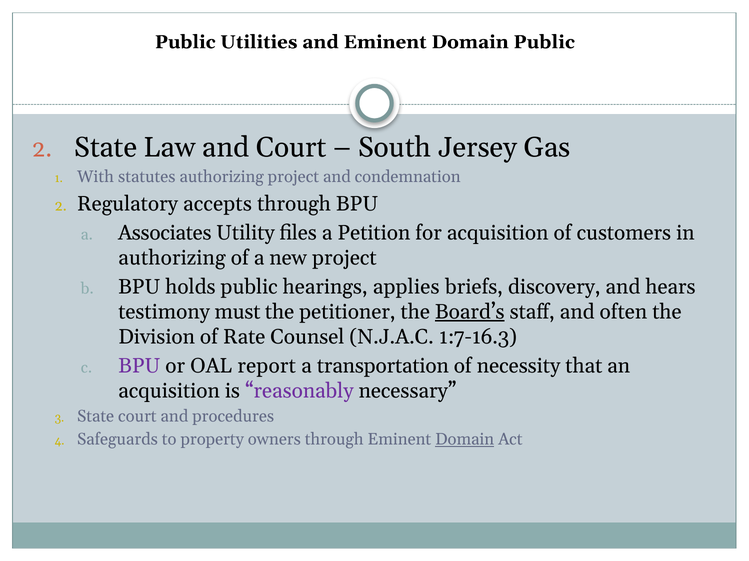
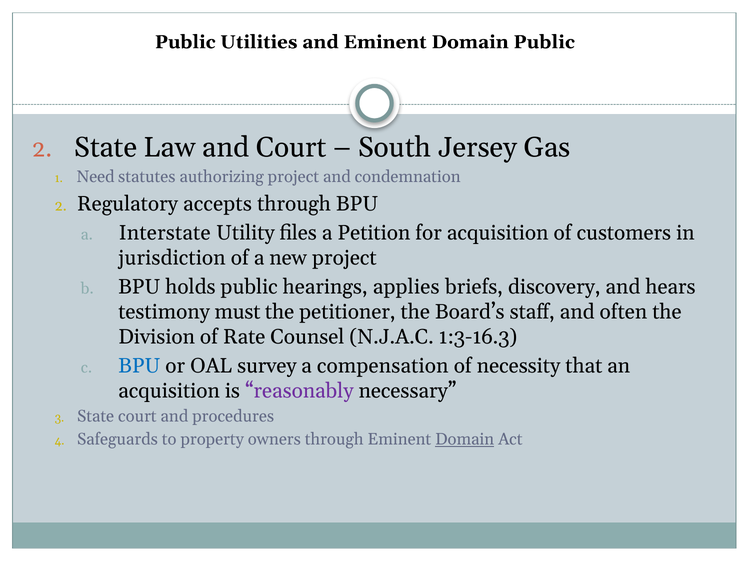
With: With -> Need
Associates: Associates -> Interstate
authorizing at (172, 258): authorizing -> jurisdiction
Board’s underline: present -> none
1:7-16.3: 1:7-16.3 -> 1:3-16.3
BPU at (139, 366) colour: purple -> blue
report: report -> survey
transportation: transportation -> compensation
